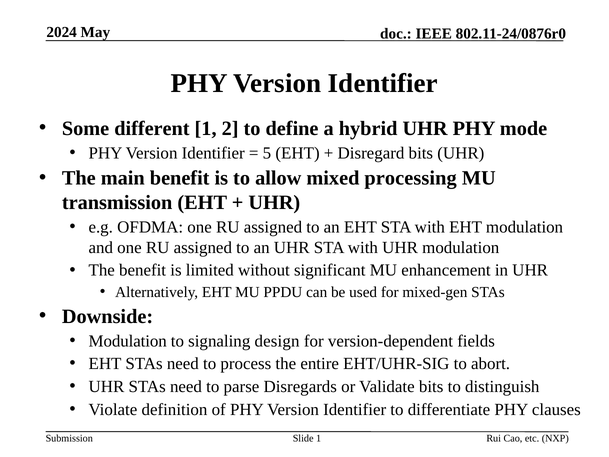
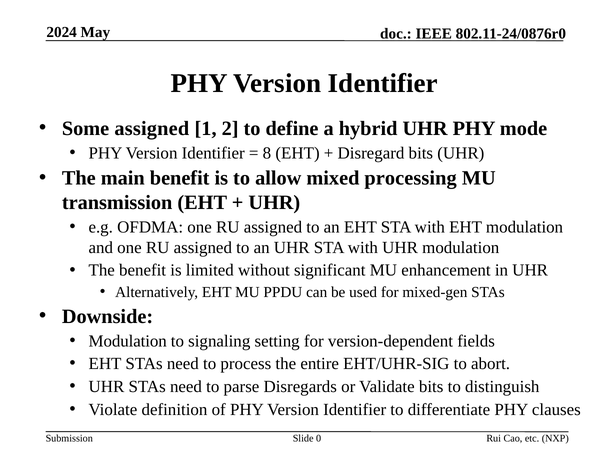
Some different: different -> assigned
5: 5 -> 8
design: design -> setting
Slide 1: 1 -> 0
